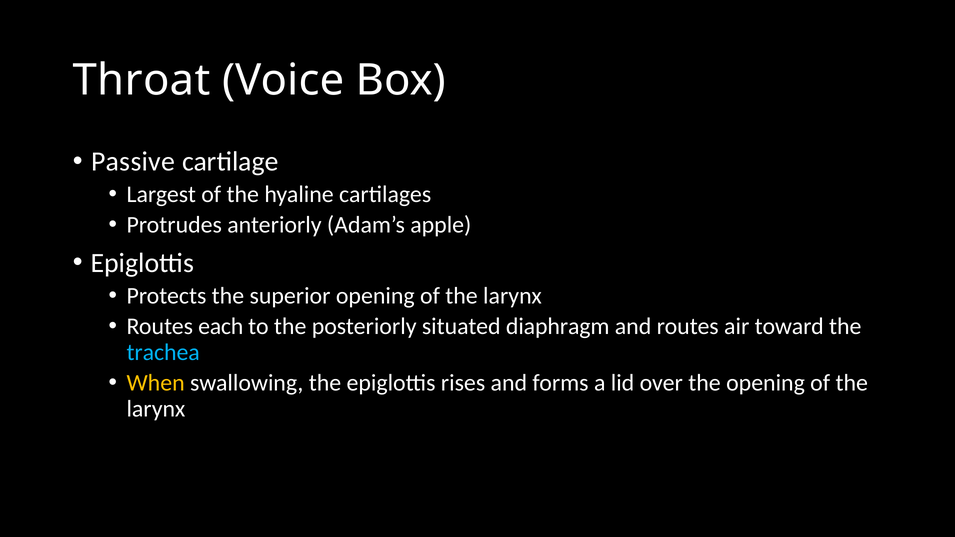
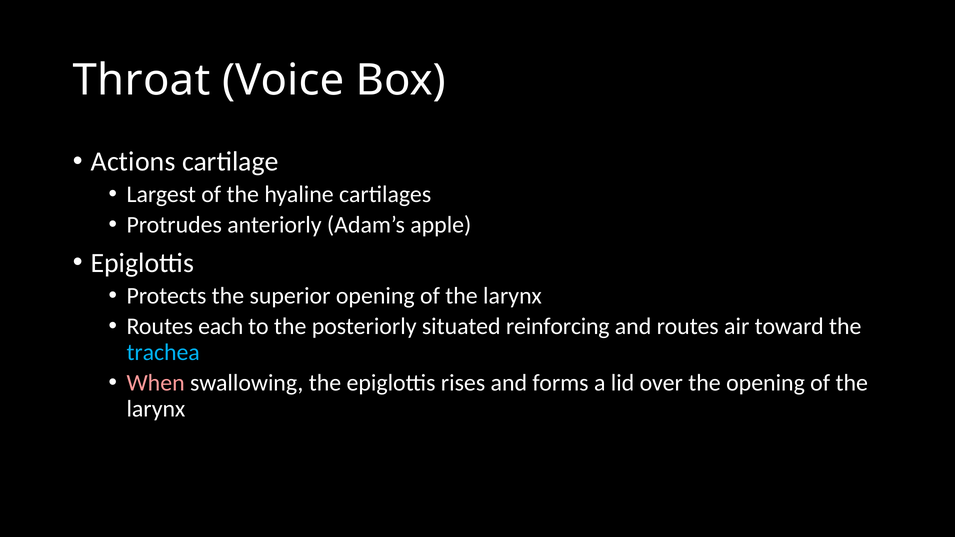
Passive: Passive -> Actions
diaphragm: diaphragm -> reinforcing
When colour: yellow -> pink
